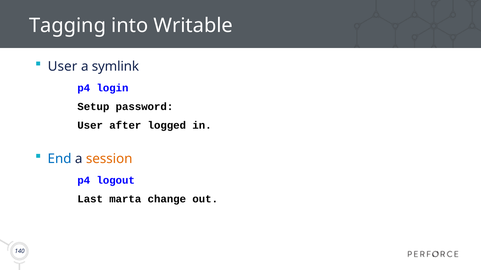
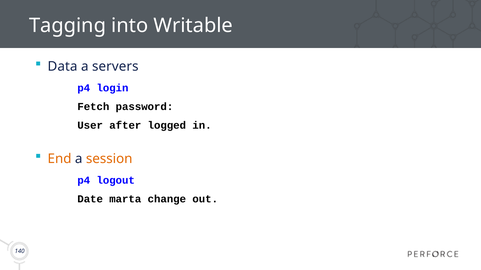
User at (62, 66): User -> Data
symlink: symlink -> servers
Setup: Setup -> Fetch
End colour: blue -> orange
Last: Last -> Date
